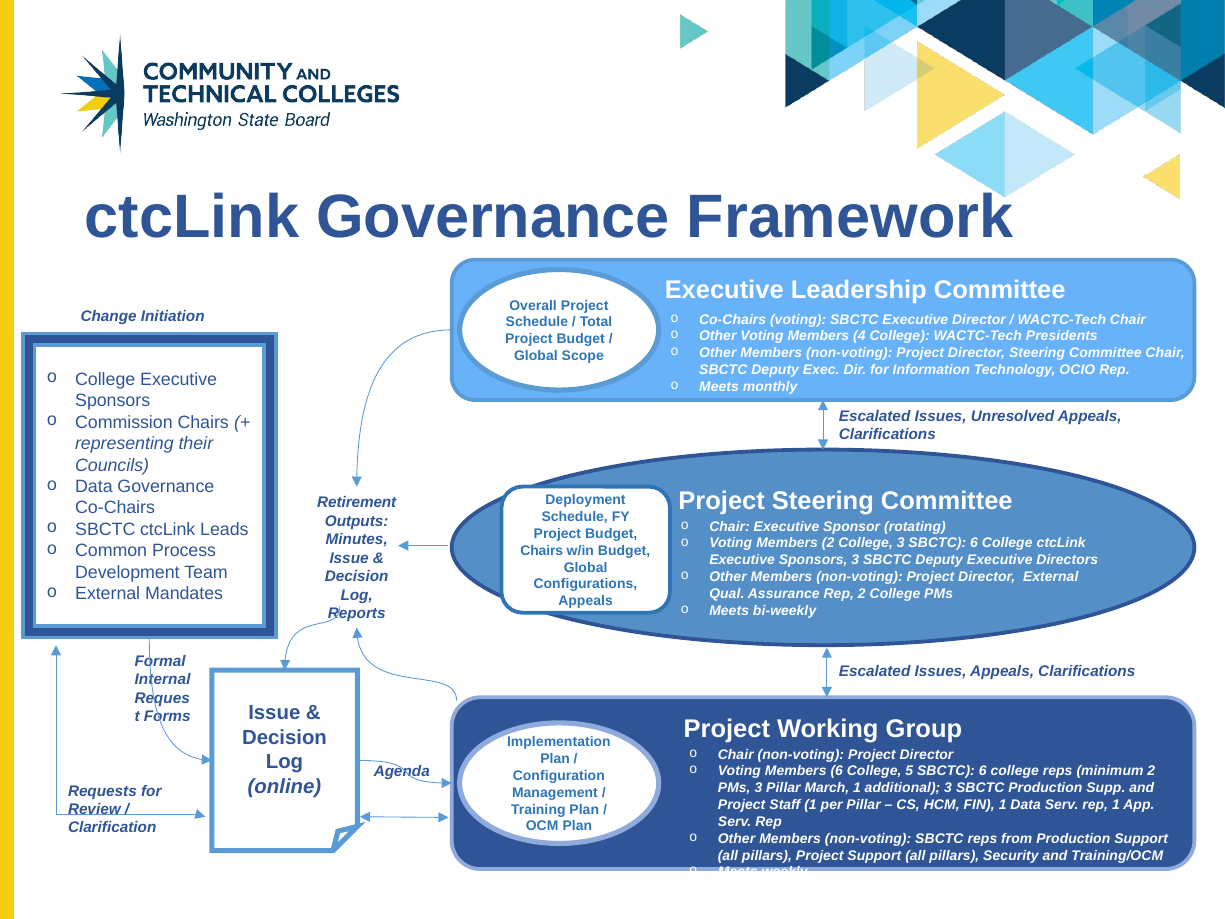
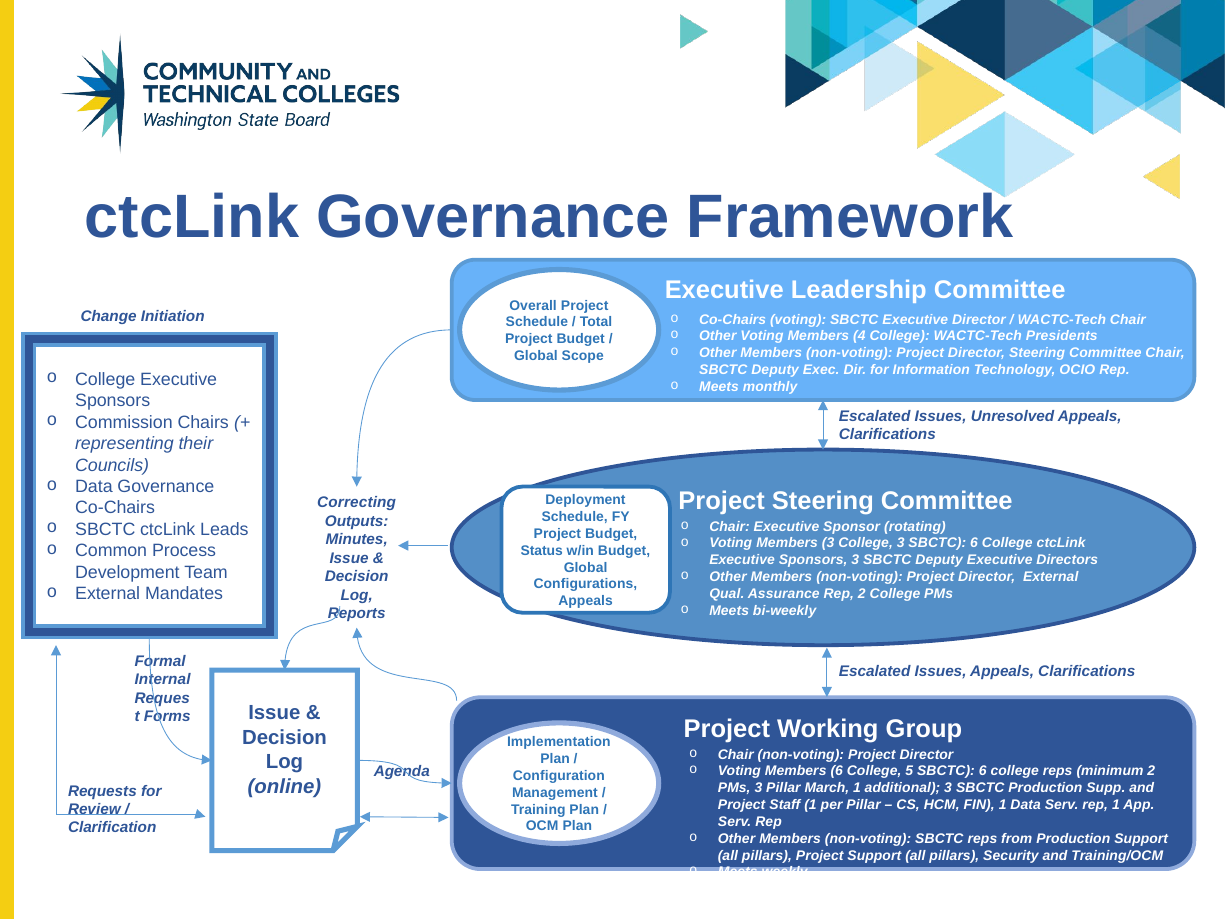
Retirement: Retirement -> Correcting
Members 2: 2 -> 3
Chairs at (542, 551): Chairs -> Status
